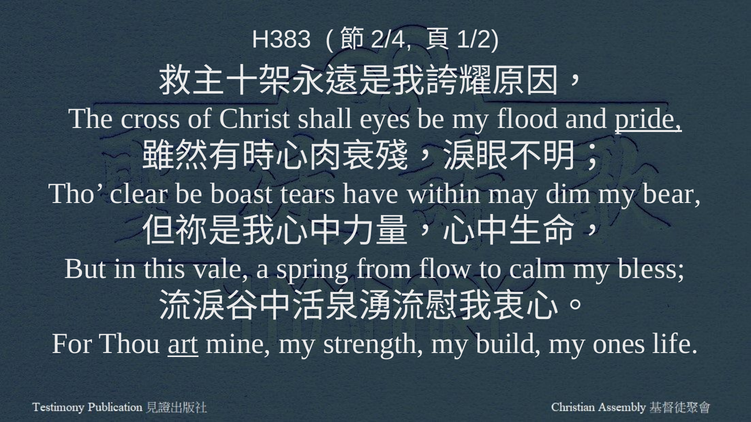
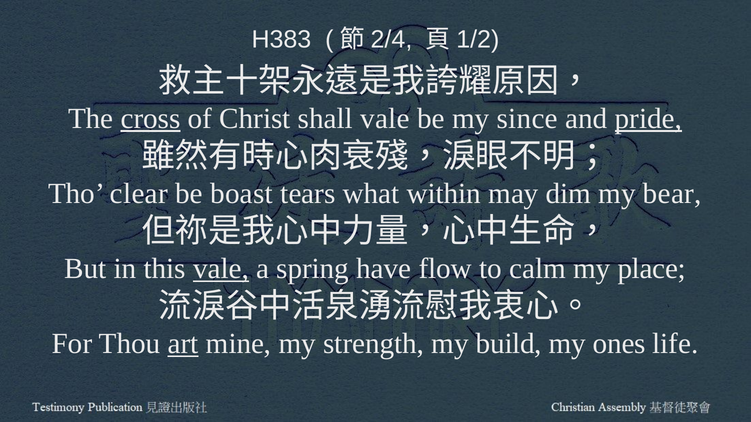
cross underline: none -> present
shall eyes: eyes -> vale
flood: flood -> since
have: have -> what
vale at (221, 269) underline: none -> present
from: from -> have
bless: bless -> place
